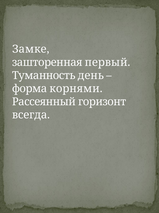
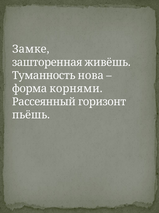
первый: первый -> живёшь
день: день -> нова
всегда: всегда -> пьёшь
